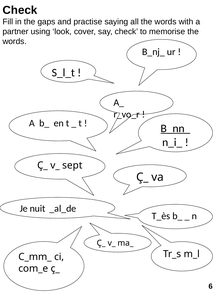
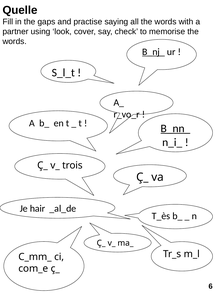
Check at (20, 10): Check -> Quelle
B_nj_ underline: none -> present
sept: sept -> trois
nuit: nuit -> hair
